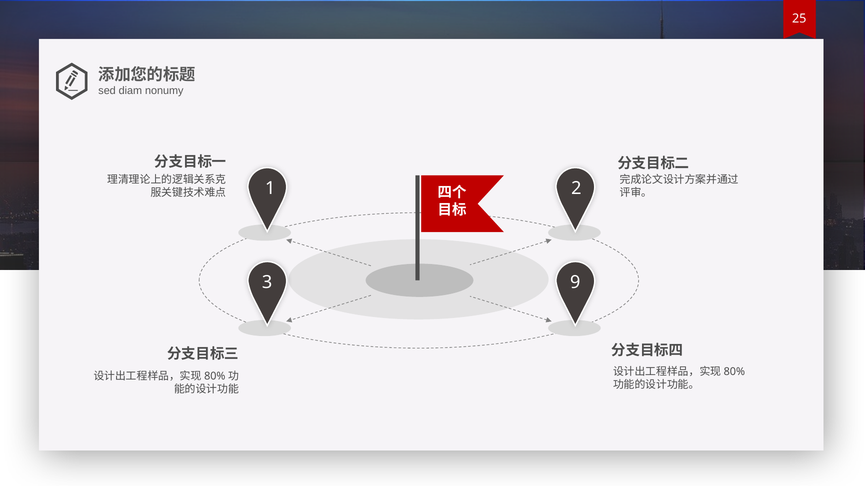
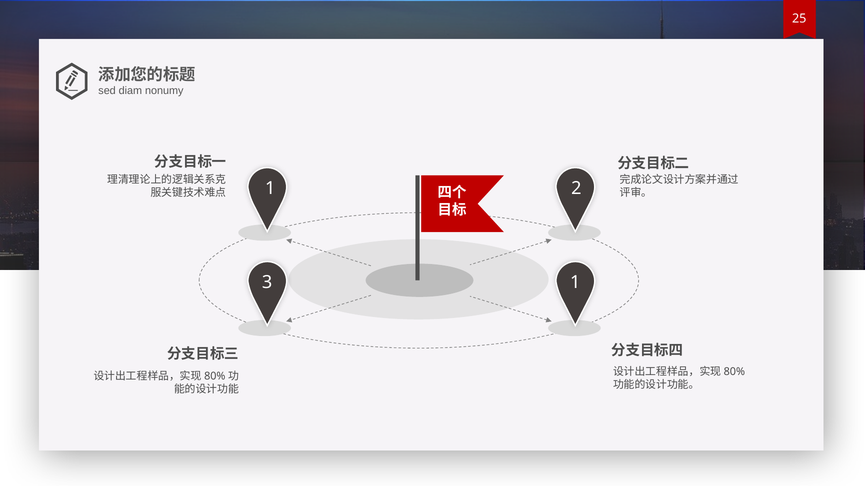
3 9: 9 -> 1
